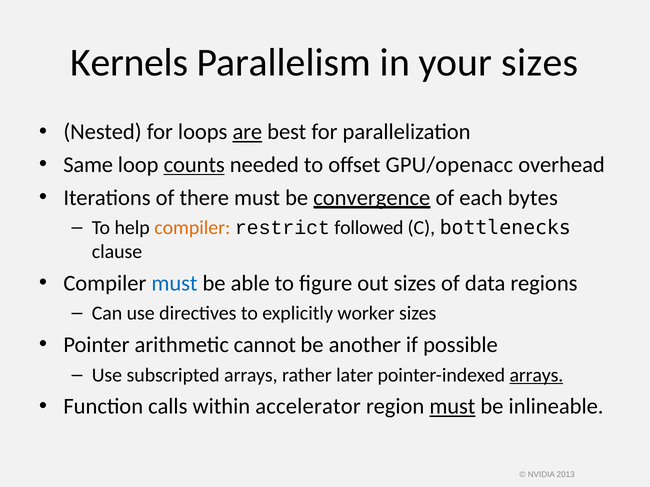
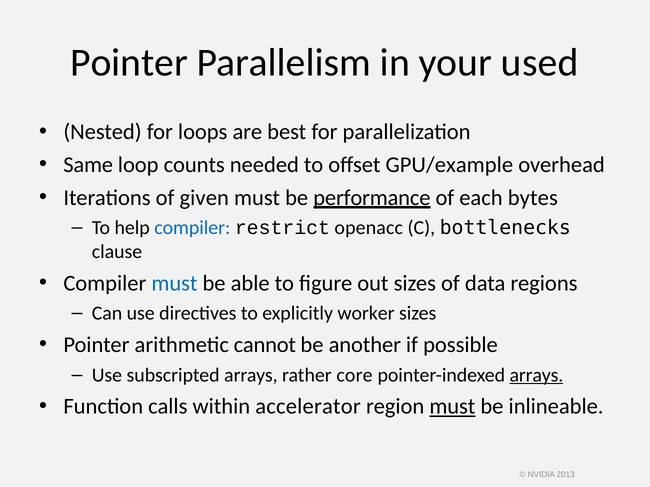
Kernels at (129, 63): Kernels -> Pointer
your sizes: sizes -> used
are underline: present -> none
counts underline: present -> none
GPU/openacc: GPU/openacc -> GPU/example
there: there -> given
convergence: convergence -> performance
compiler at (192, 228) colour: orange -> blue
followed: followed -> openacc
later: later -> core
